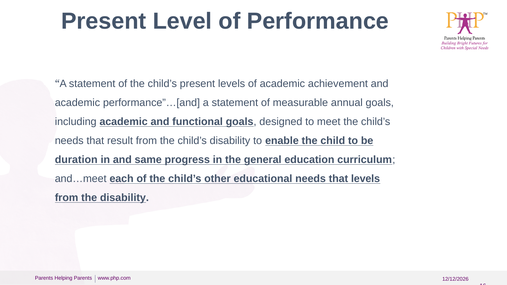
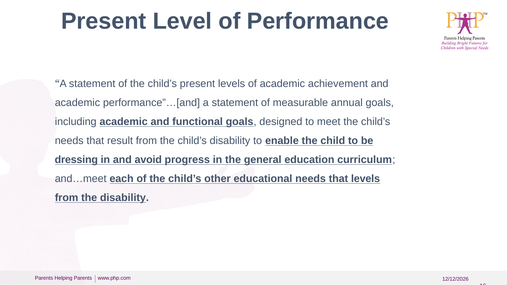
duration: duration -> dressing
same: same -> avoid
